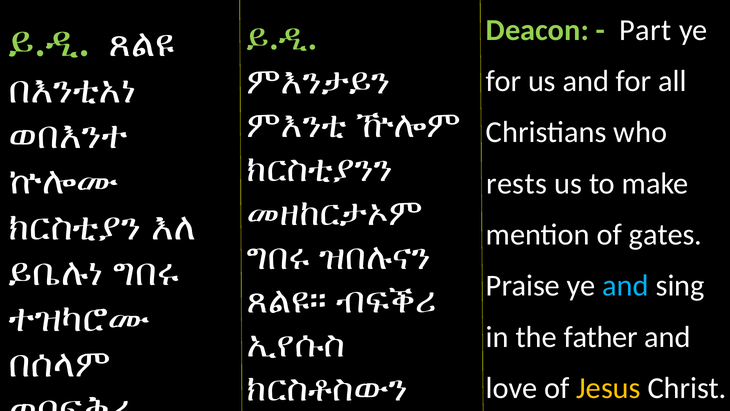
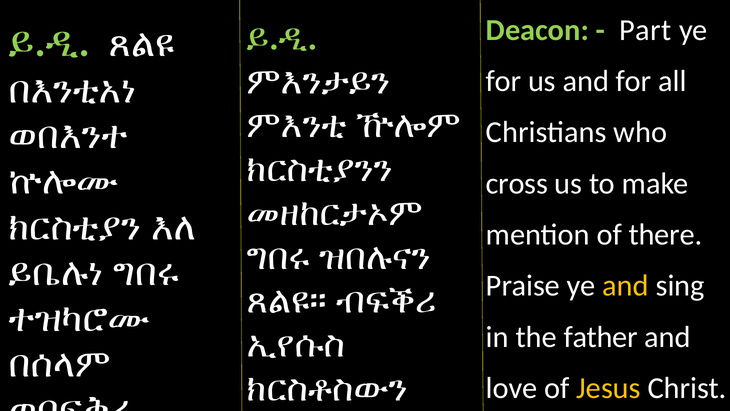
rests: rests -> cross
gates: gates -> there
and at (626, 286) colour: light blue -> yellow
